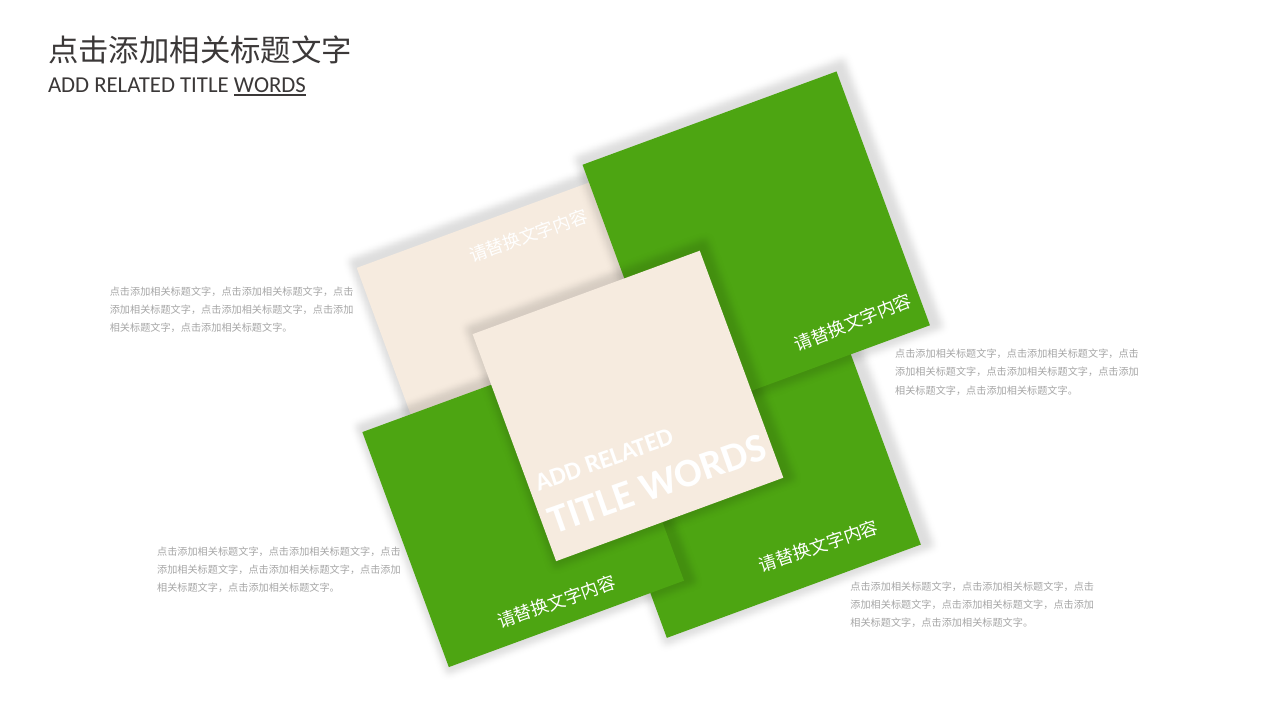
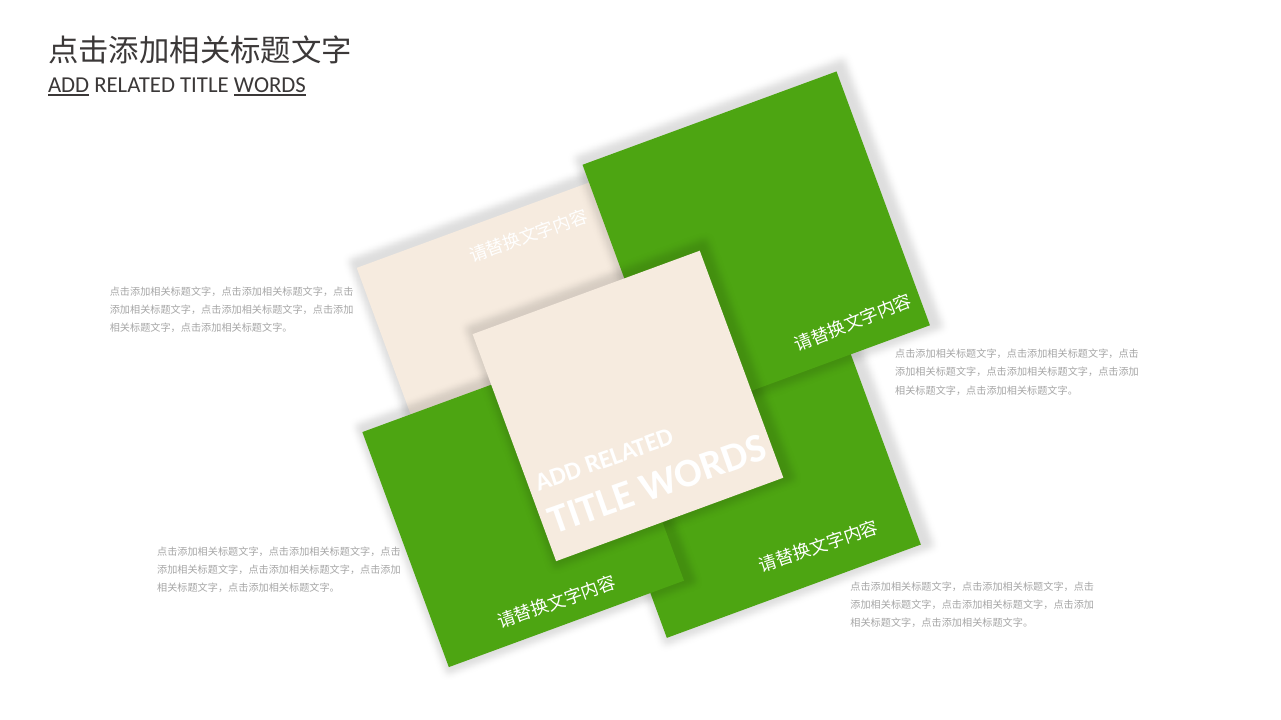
ADD underline: none -> present
